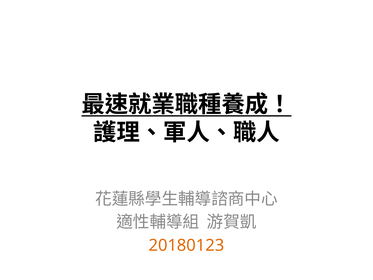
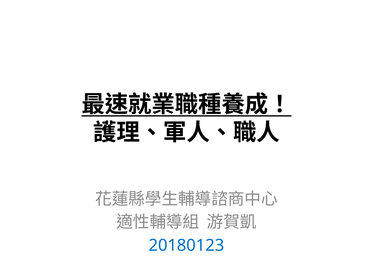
20180123 colour: orange -> blue
